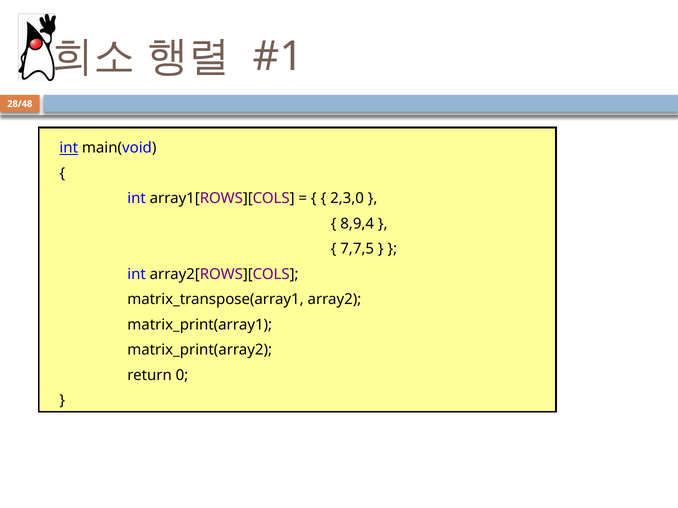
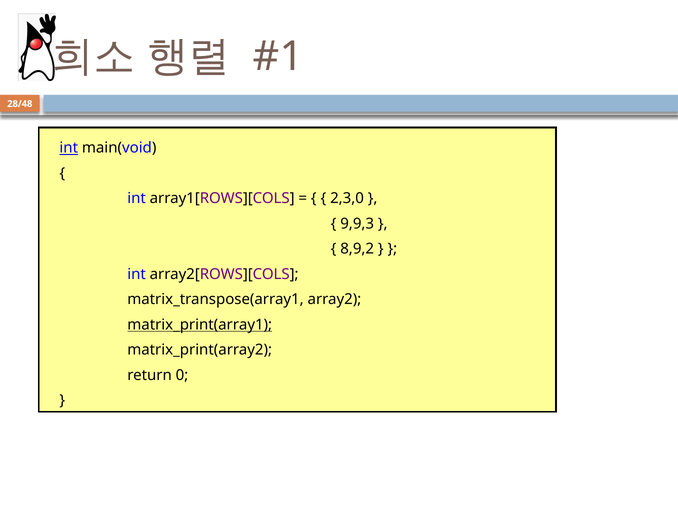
8,9,4: 8,9,4 -> 9,9,3
7,7,5: 7,7,5 -> 8,9,2
matrix_print(array1 underline: none -> present
